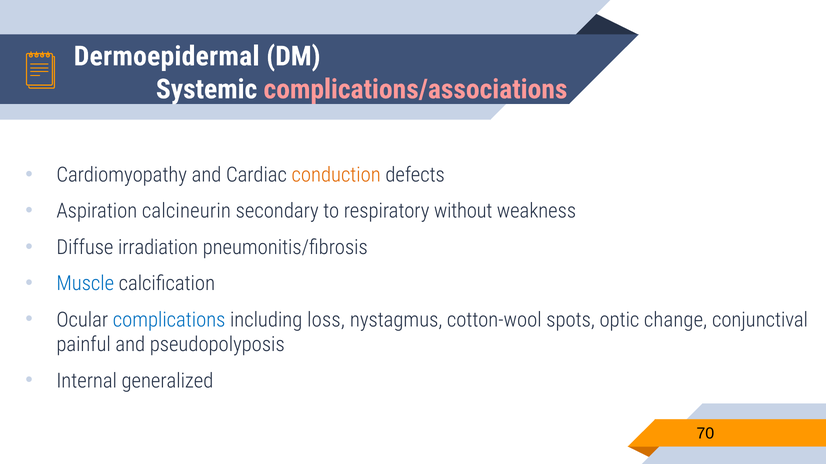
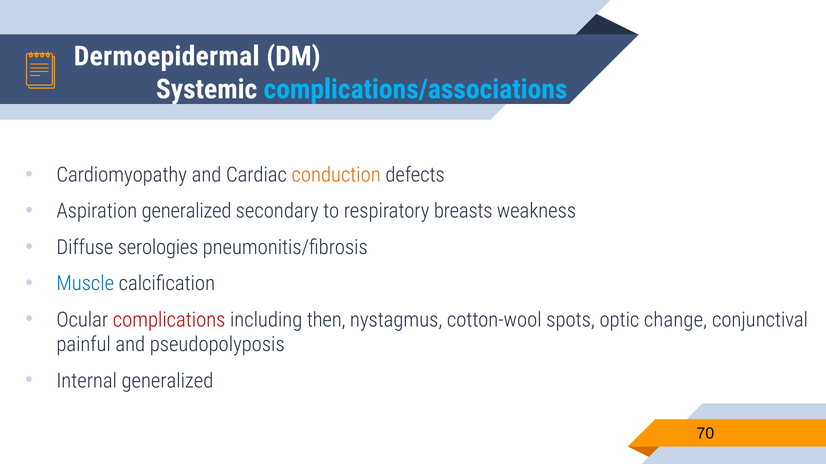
complications/associations colour: pink -> light blue
Aspiration calcineurin: calcineurin -> generalized
without: without -> breasts
irradiation: irradiation -> serologies
complications colour: blue -> red
loss: loss -> then
